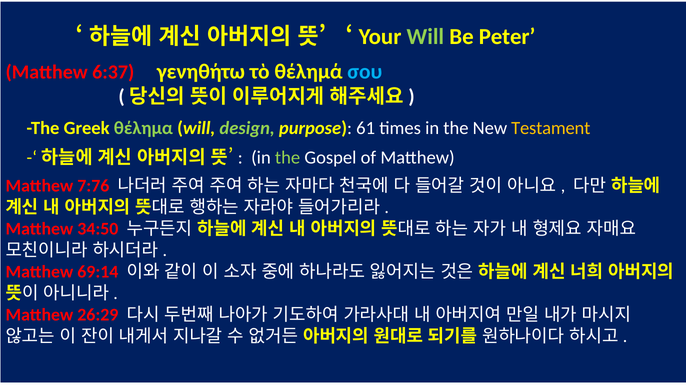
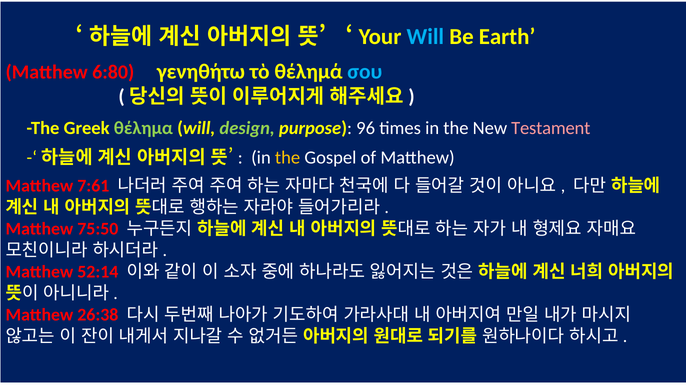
Will at (425, 37) colour: light green -> light blue
Peter: Peter -> Earth
6:37: 6:37 -> 6:80
61: 61 -> 96
Testament colour: yellow -> pink
the at (288, 157) colour: light green -> yellow
7:76: 7:76 -> 7:61
34:50: 34:50 -> 75:50
69:14: 69:14 -> 52:14
26:29: 26:29 -> 26:38
